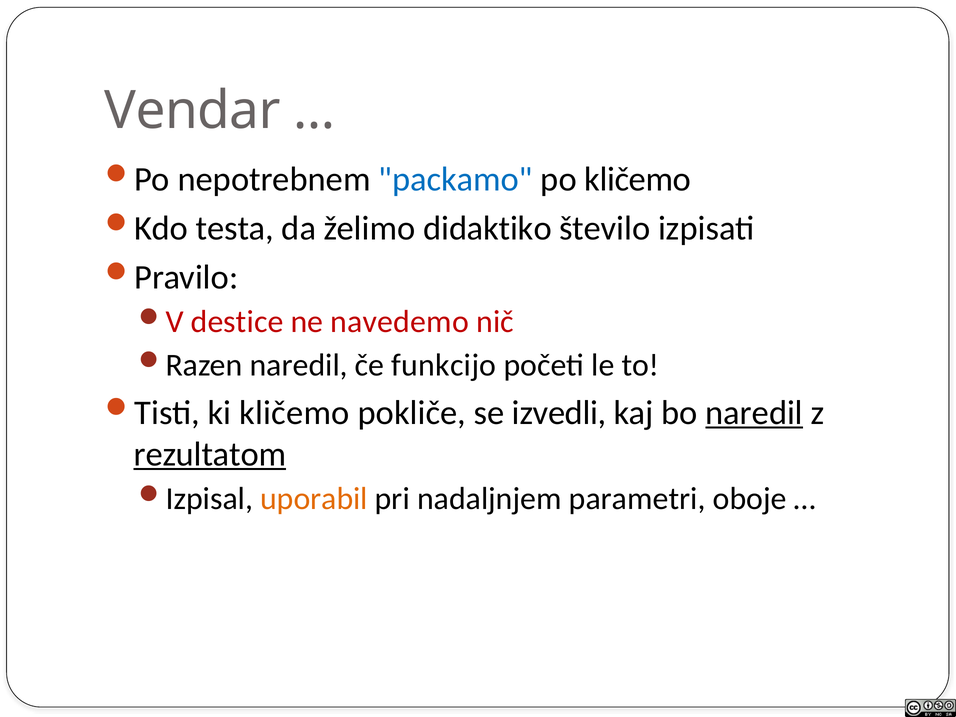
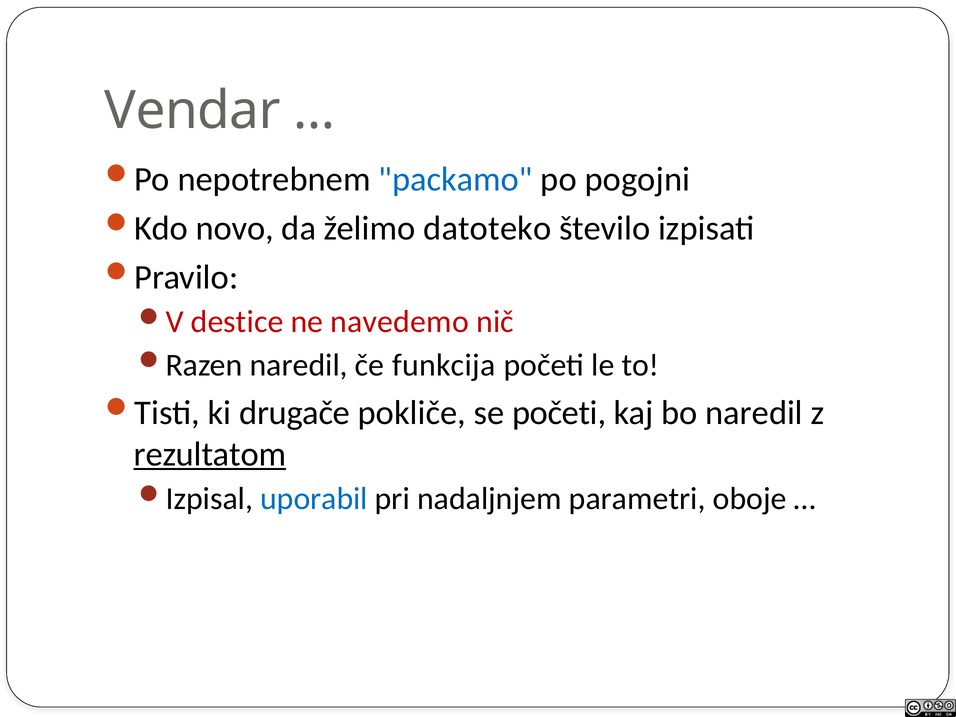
po kličemo: kličemo -> pogojni
testa: testa -> novo
didaktiko: didaktiko -> datoteko
funkcijo: funkcijo -> funkcija
ki kličemo: kličemo -> drugače
se izvedli: izvedli -> početi
naredil at (754, 413) underline: present -> none
uporabil colour: orange -> blue
